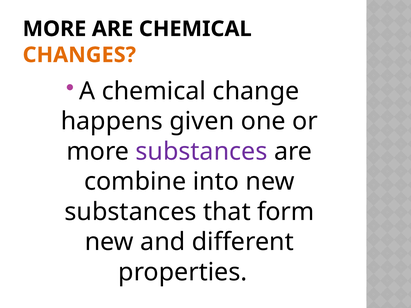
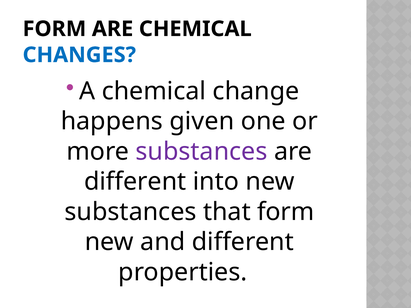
MORE at (54, 29): MORE -> FORM
CHANGES colour: orange -> blue
combine at (135, 182): combine -> different
